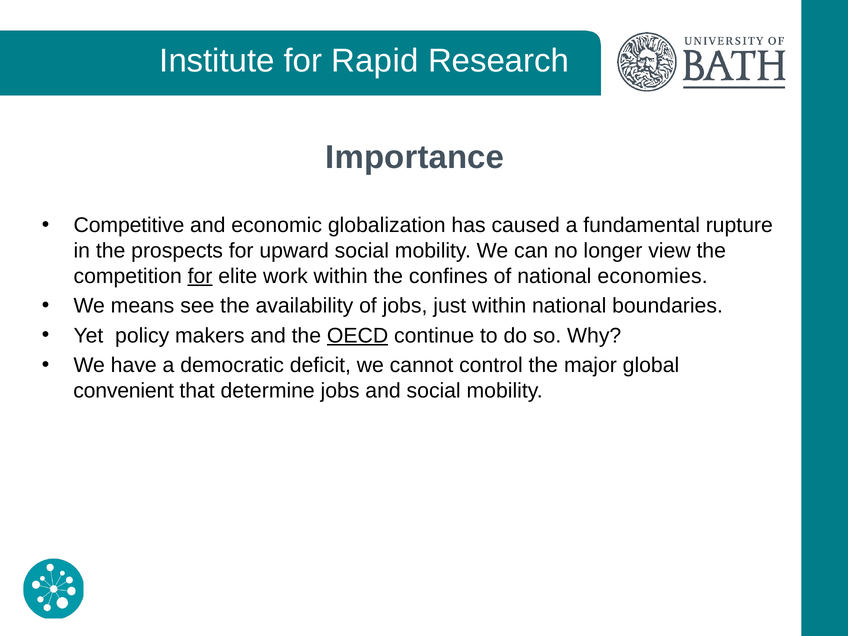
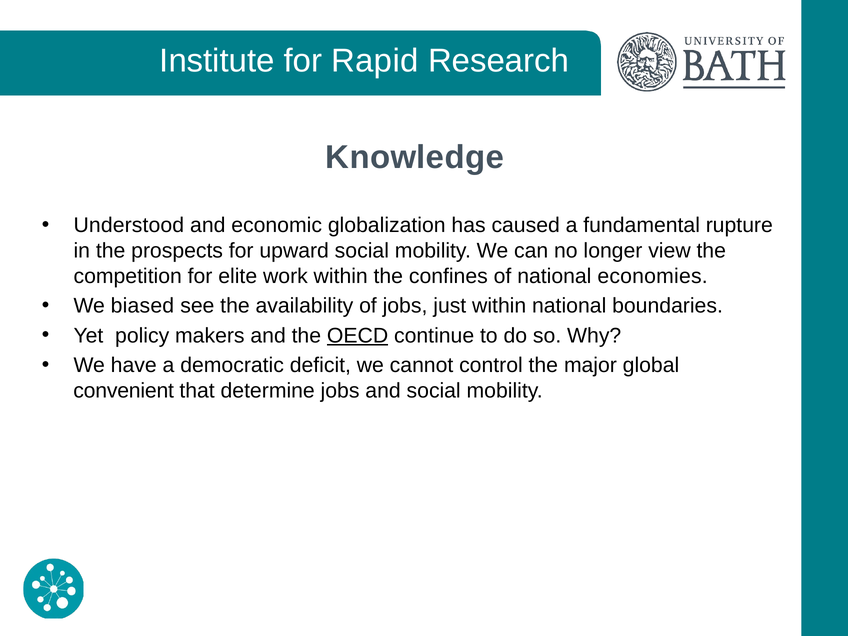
Importance: Importance -> Knowledge
Competitive: Competitive -> Understood
for at (200, 276) underline: present -> none
means: means -> biased
